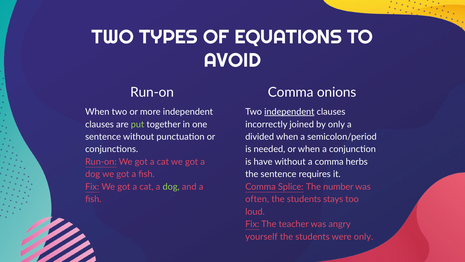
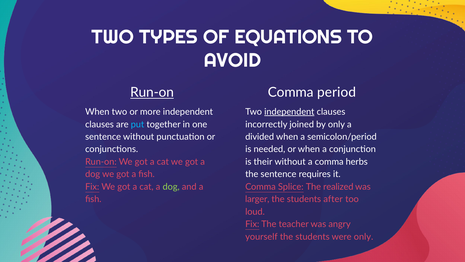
Run-on at (152, 92) underline: none -> present
onions: onions -> period
put colour: light green -> light blue
have: have -> their
number: number -> realized
often: often -> larger
stays: stays -> after
